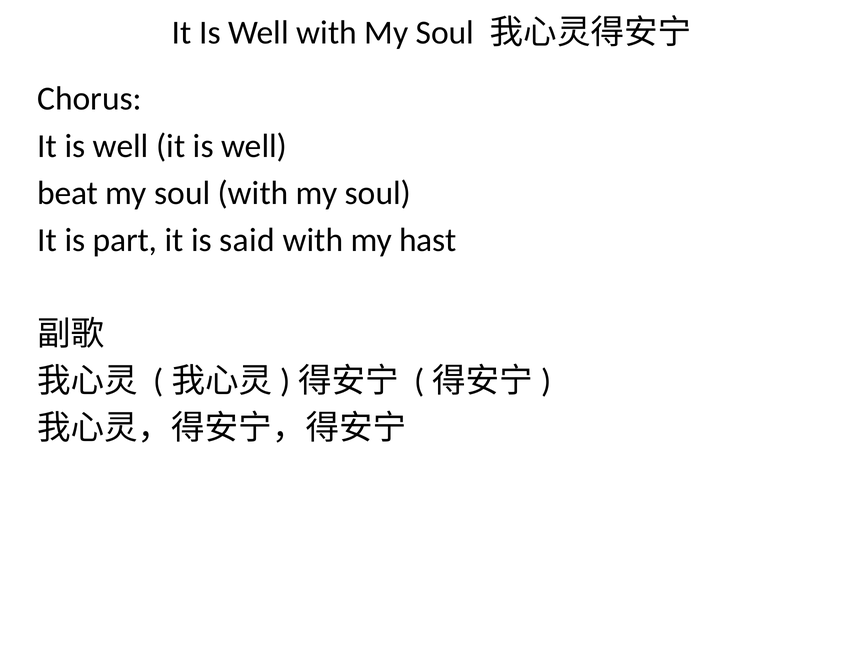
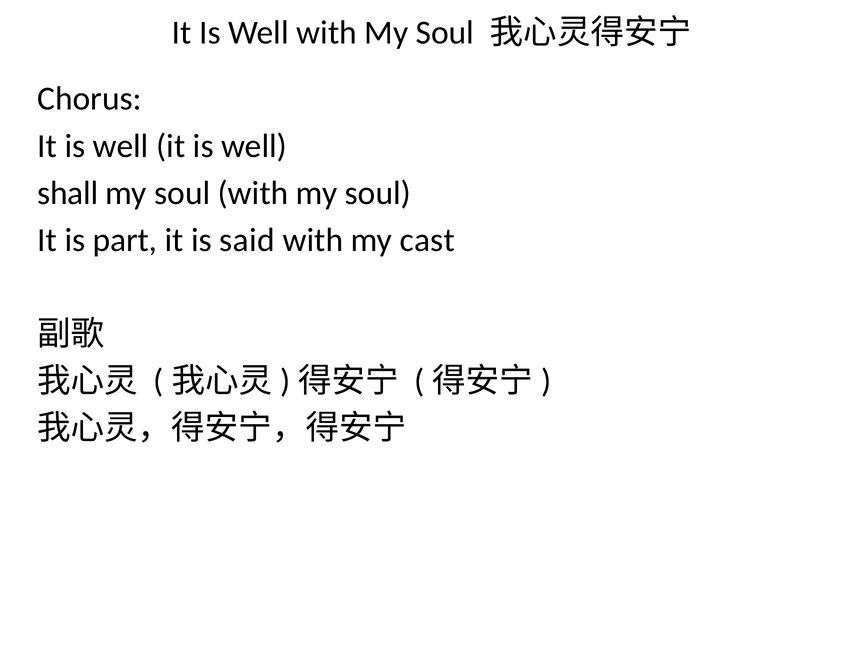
beat: beat -> shall
hast: hast -> cast
